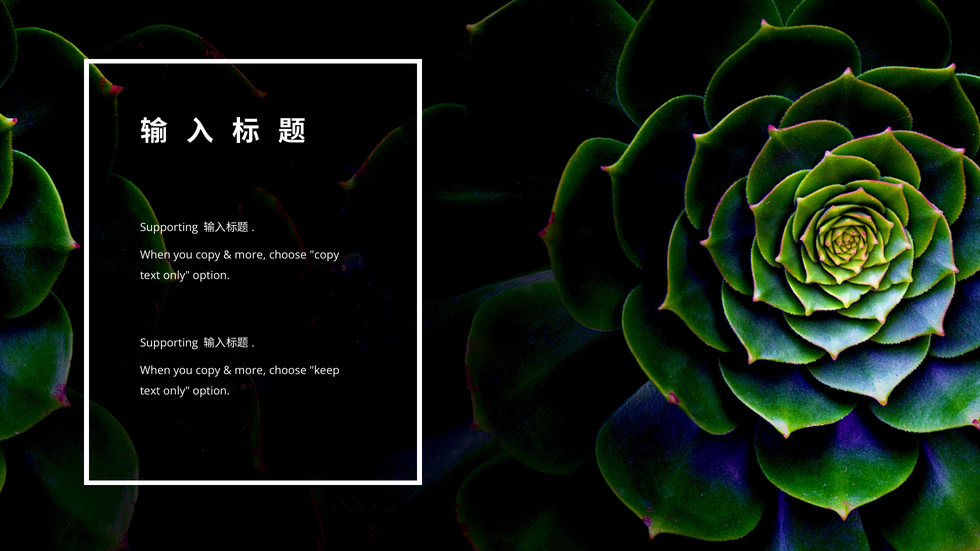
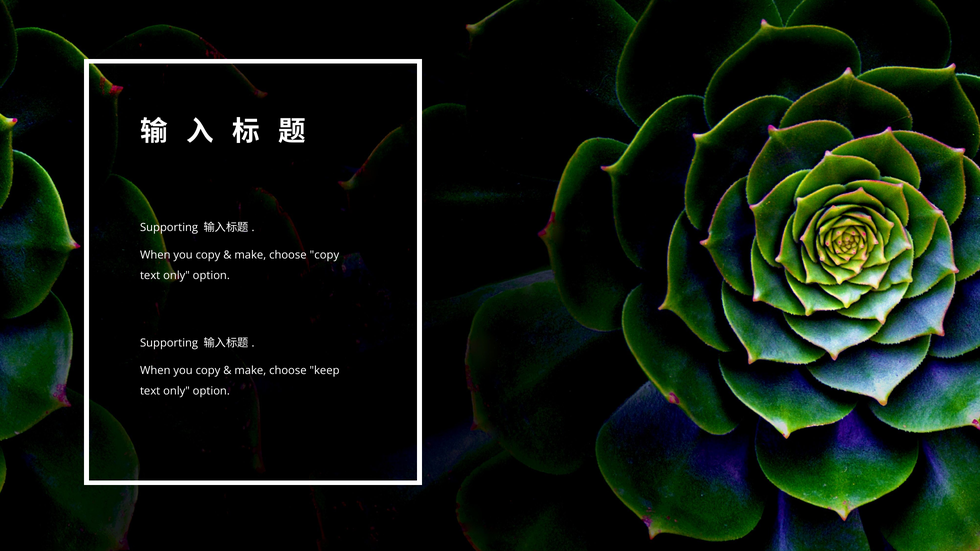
more at (250, 255): more -> make
more at (250, 371): more -> make
